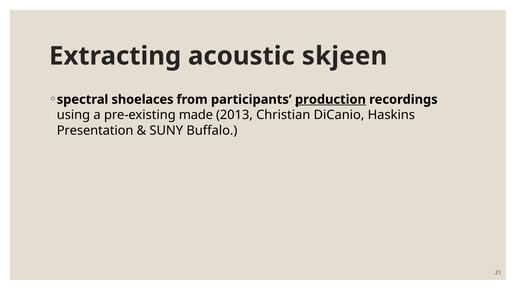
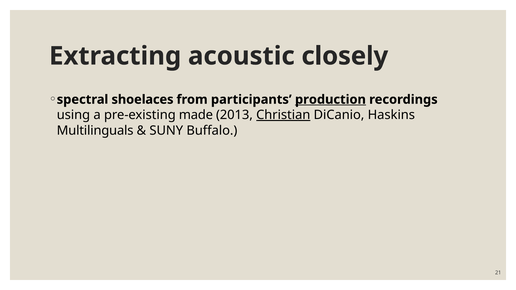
skjeen: skjeen -> closely
Christian underline: none -> present
Presentation: Presentation -> Multilinguals
